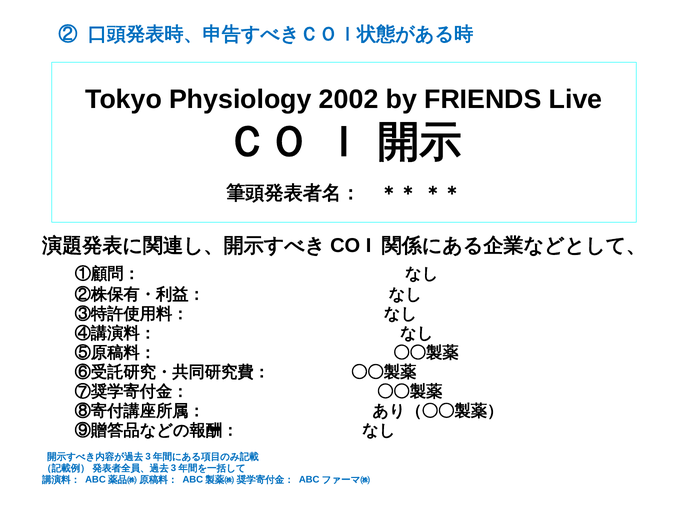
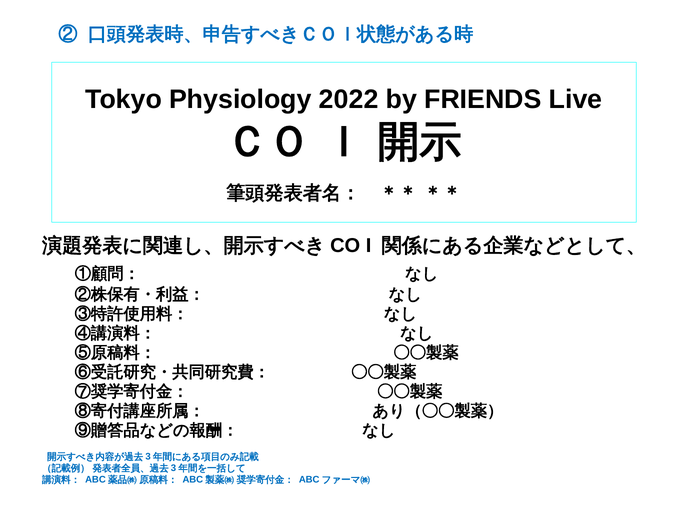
2002: 2002 -> 2022
